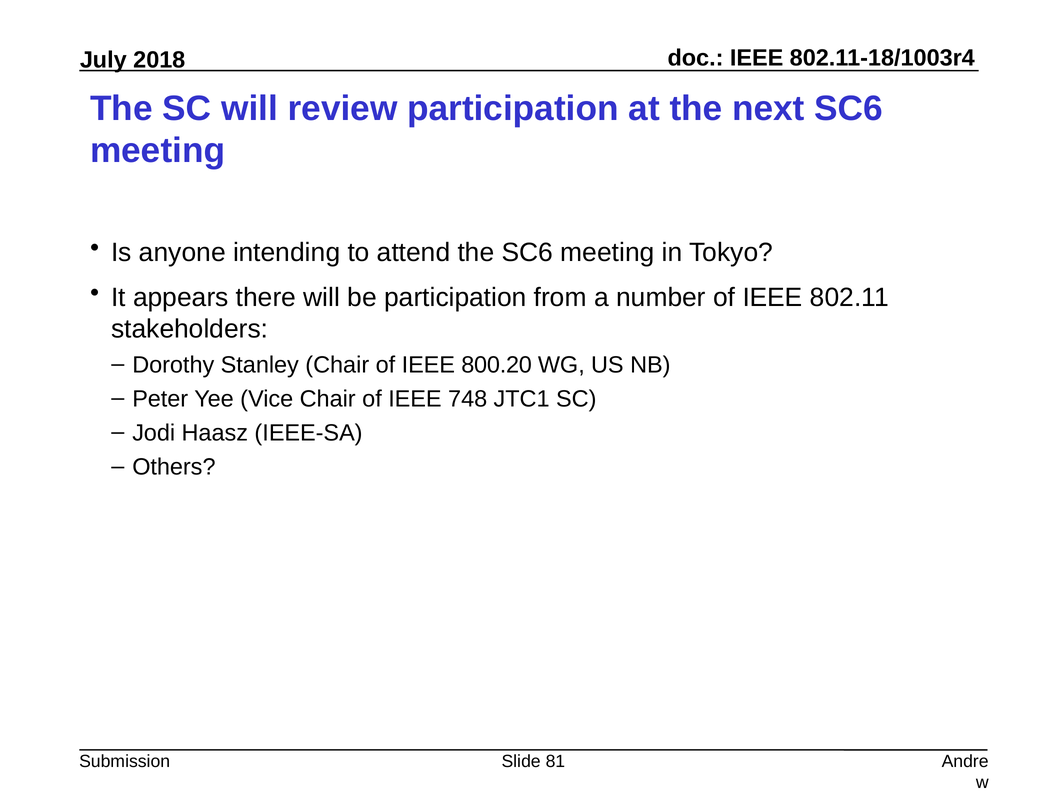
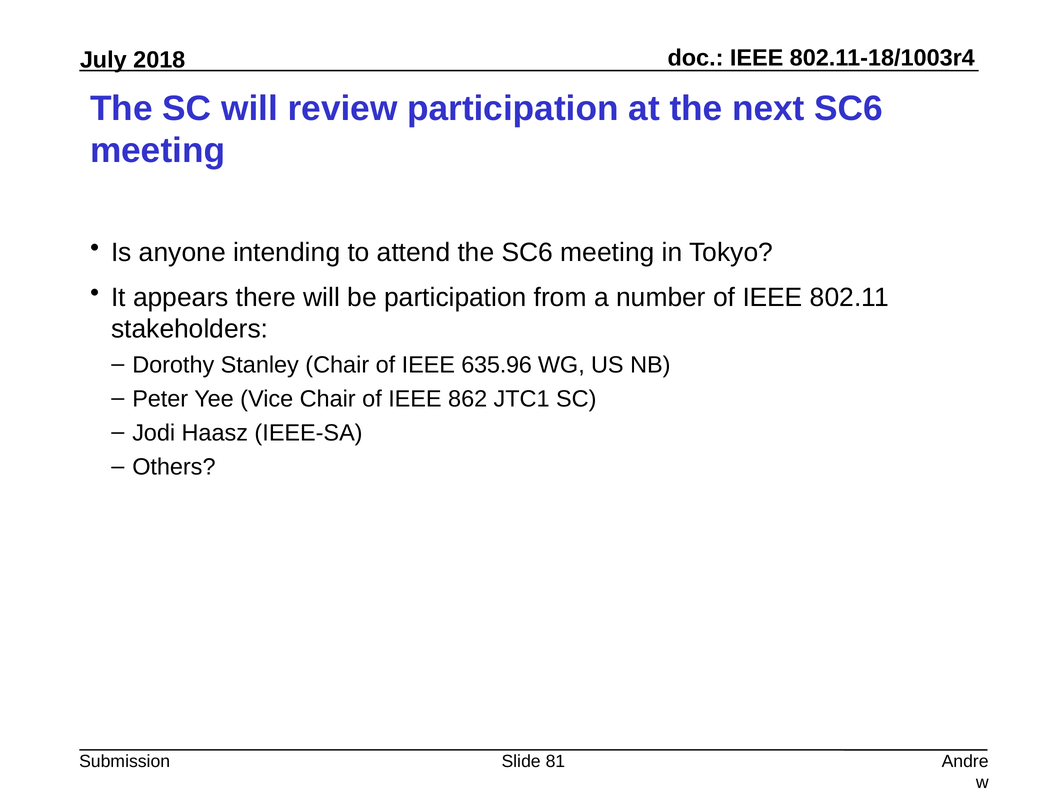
800.20: 800.20 -> 635.96
748: 748 -> 862
